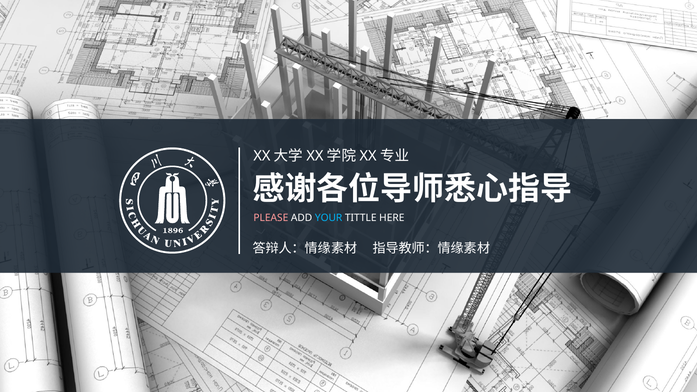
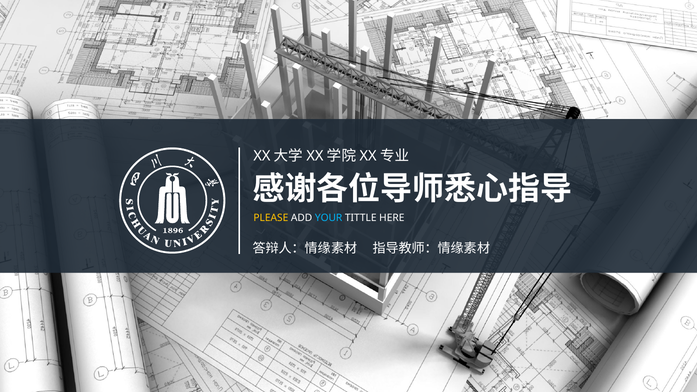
PLEASE colour: pink -> yellow
